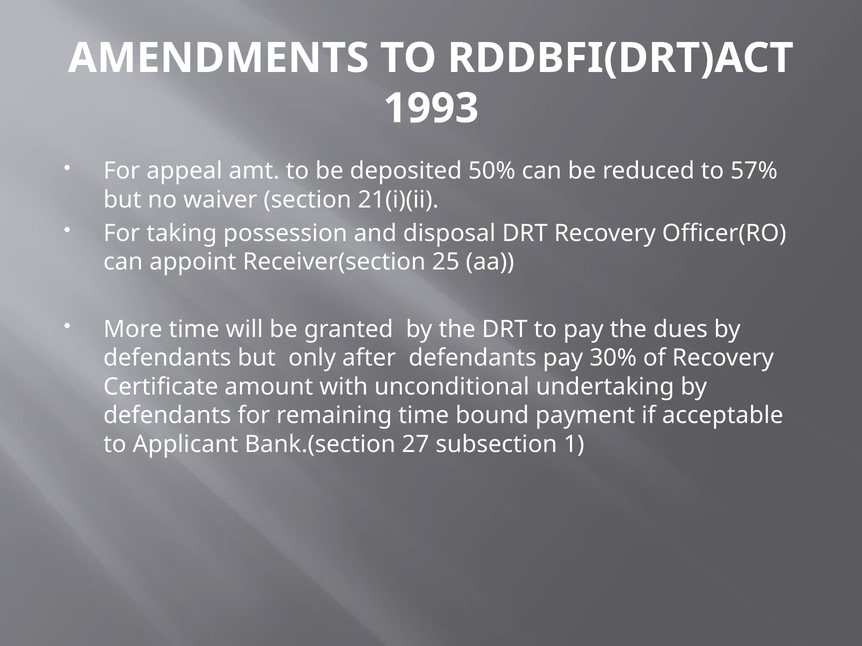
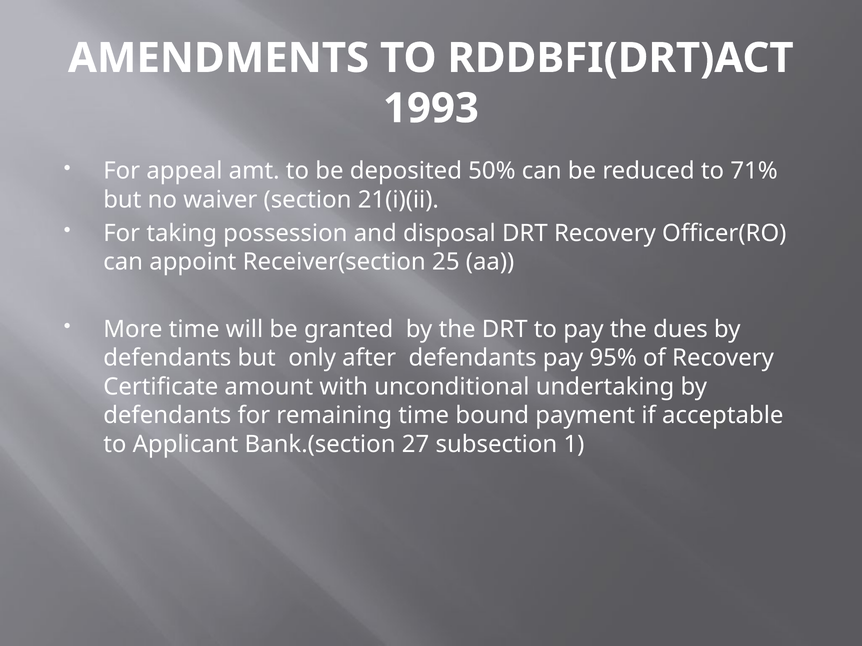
57%: 57% -> 71%
30%: 30% -> 95%
